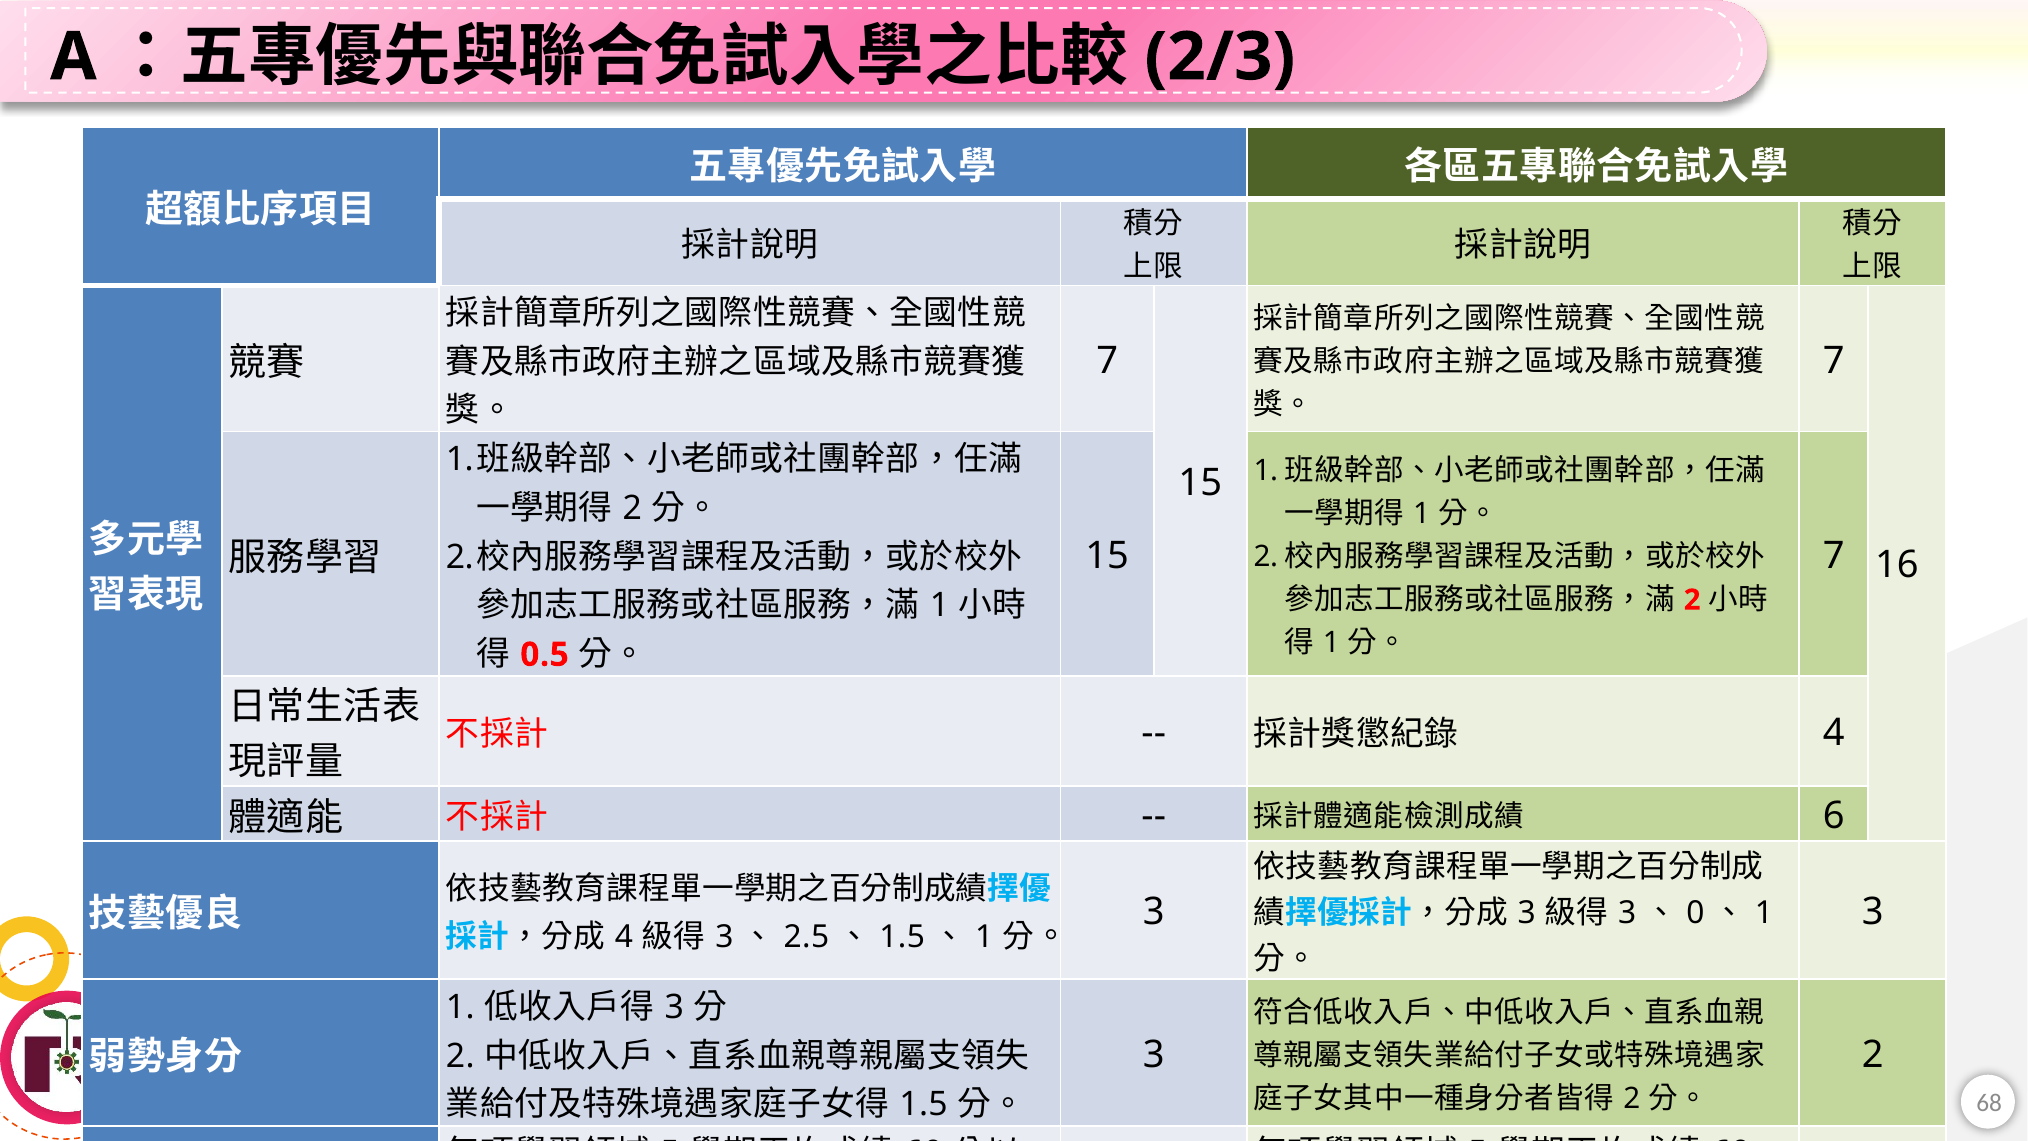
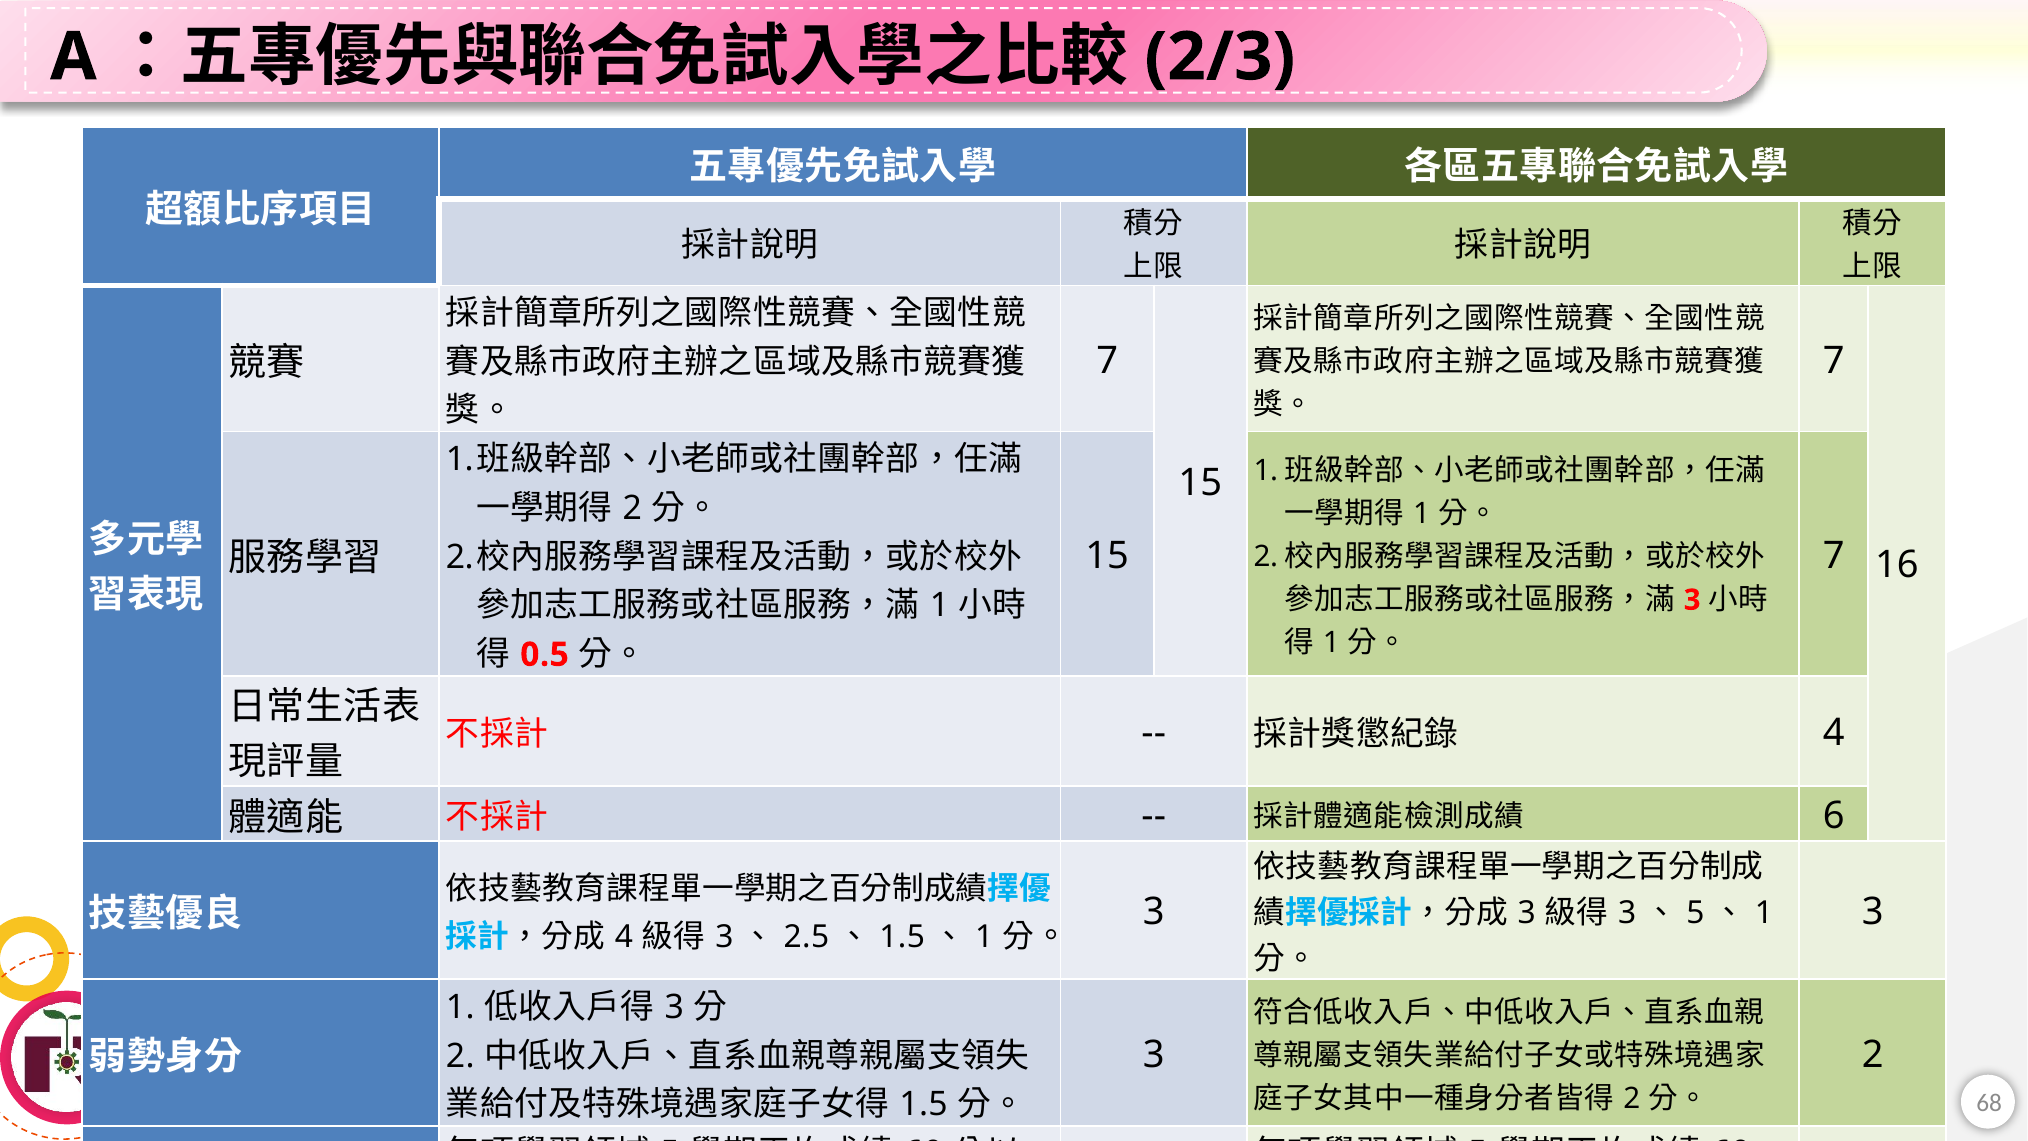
2 at (1692, 600): 2 -> 3
0 at (1695, 913): 0 -> 5
